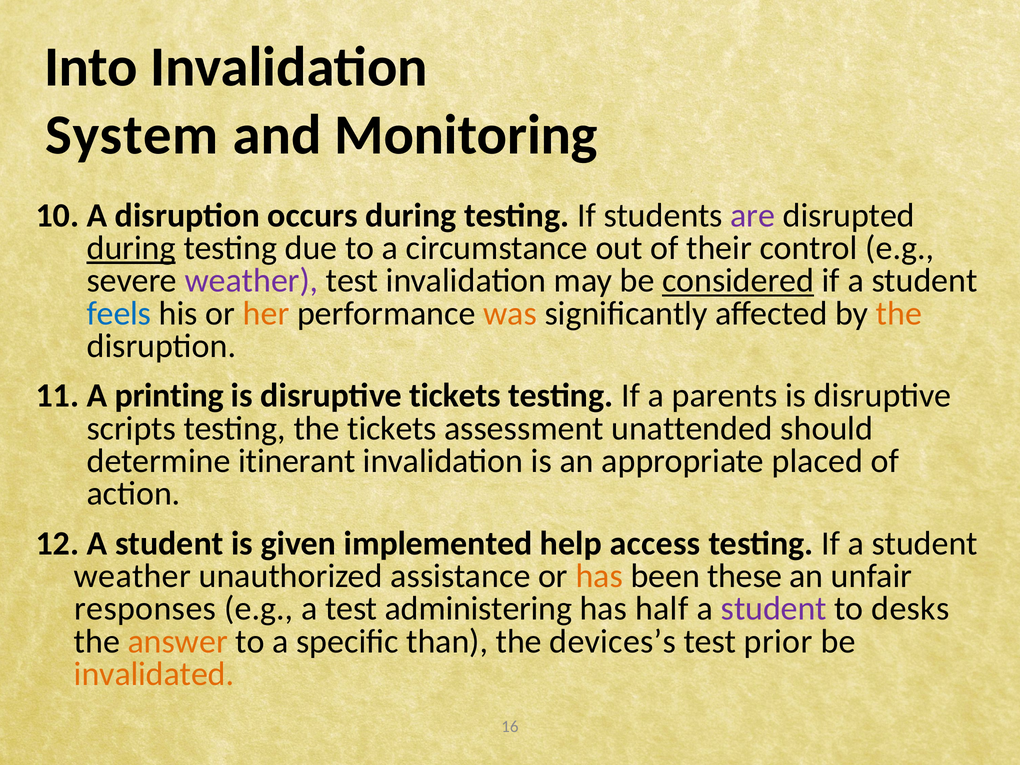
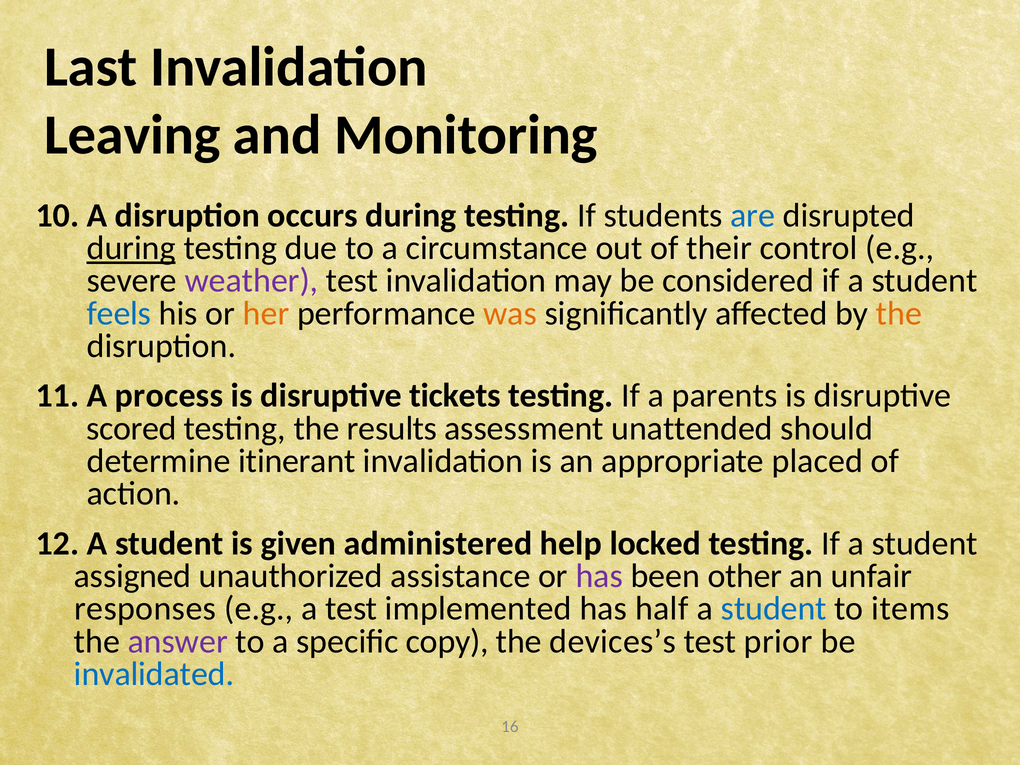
Into: Into -> Last
System: System -> Leaving
are colour: purple -> blue
considered underline: present -> none
printing: printing -> process
scripts: scripts -> scored
the tickets: tickets -> results
implemented: implemented -> administered
access: access -> locked
weather at (132, 576): weather -> assigned
has at (599, 576) colour: orange -> purple
these: these -> other
administering: administering -> implemented
student at (774, 609) colour: purple -> blue
desks: desks -> items
answer colour: orange -> purple
than: than -> copy
invalidated colour: orange -> blue
